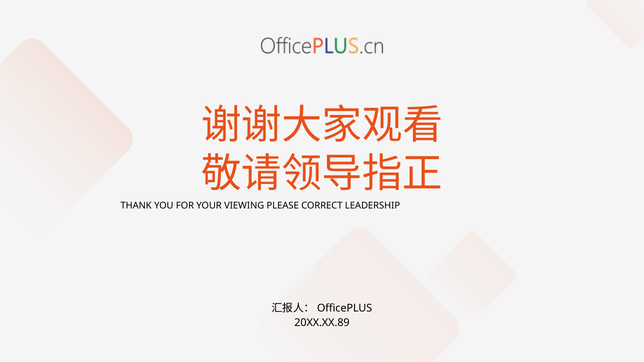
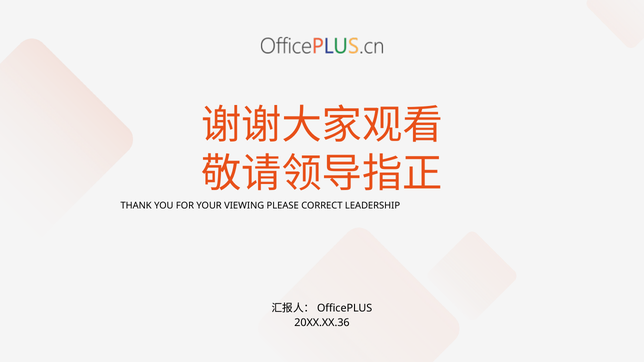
20XX.XX.89: 20XX.XX.89 -> 20XX.XX.36
